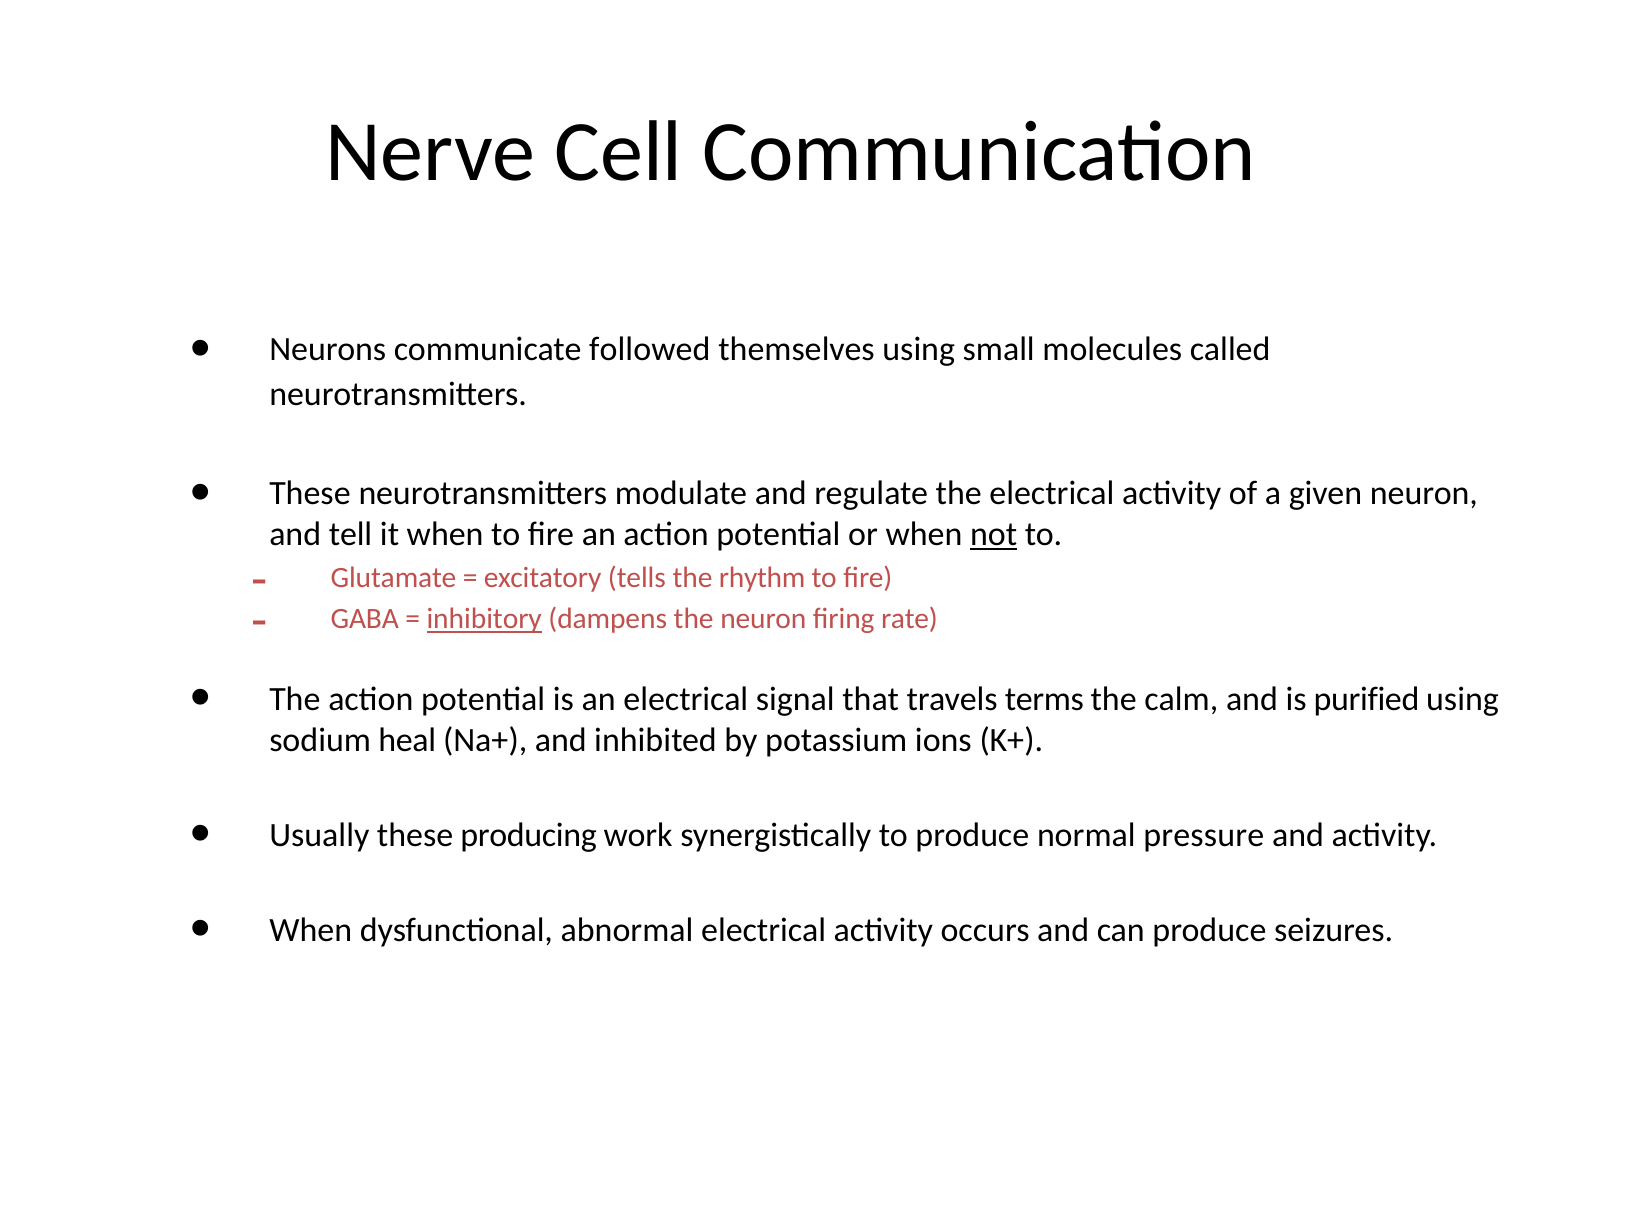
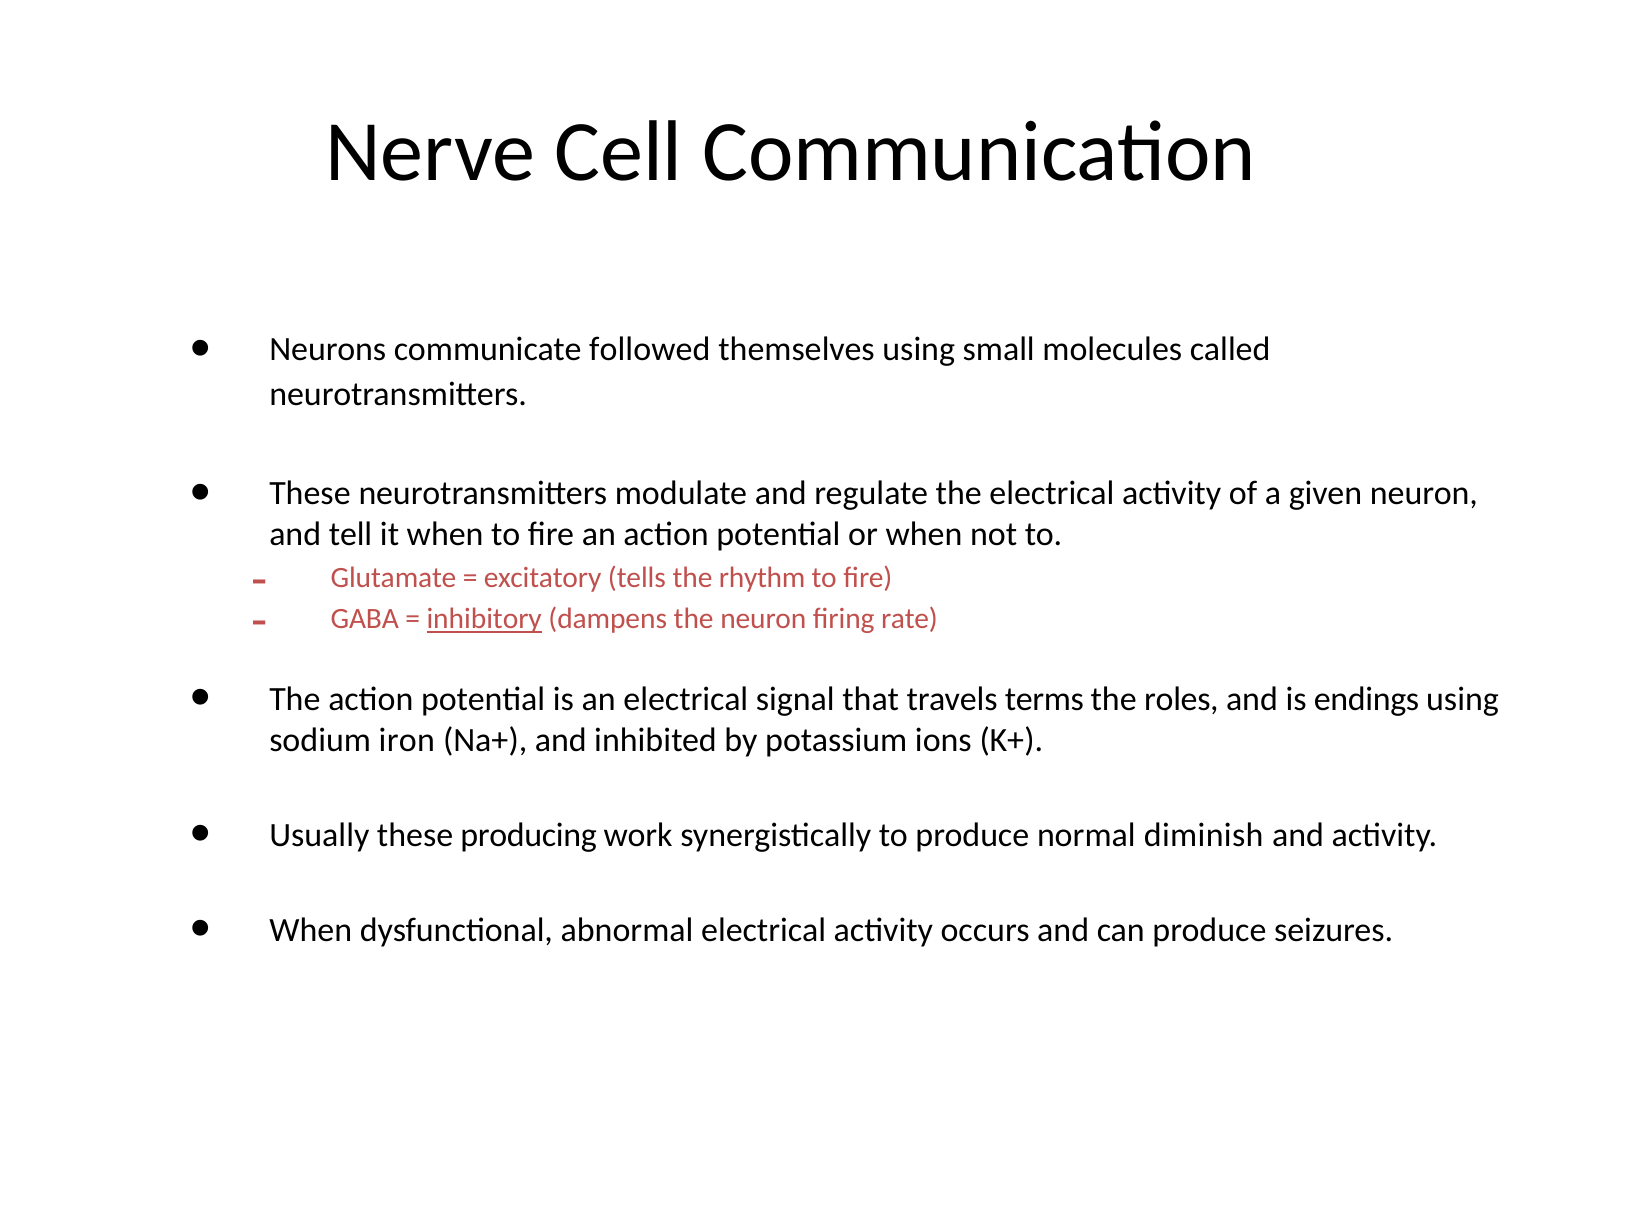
not underline: present -> none
calm: calm -> roles
purified: purified -> endings
heal: heal -> iron
pressure: pressure -> diminish
